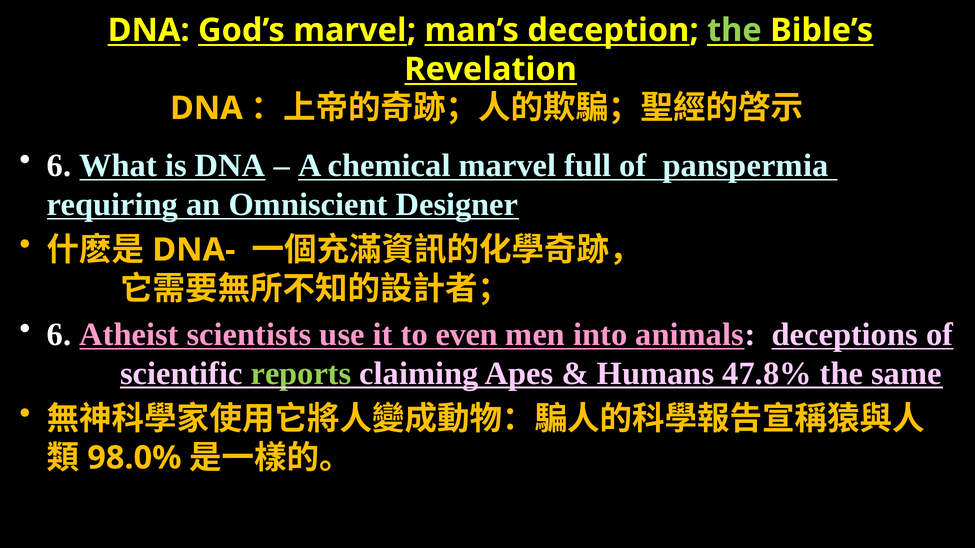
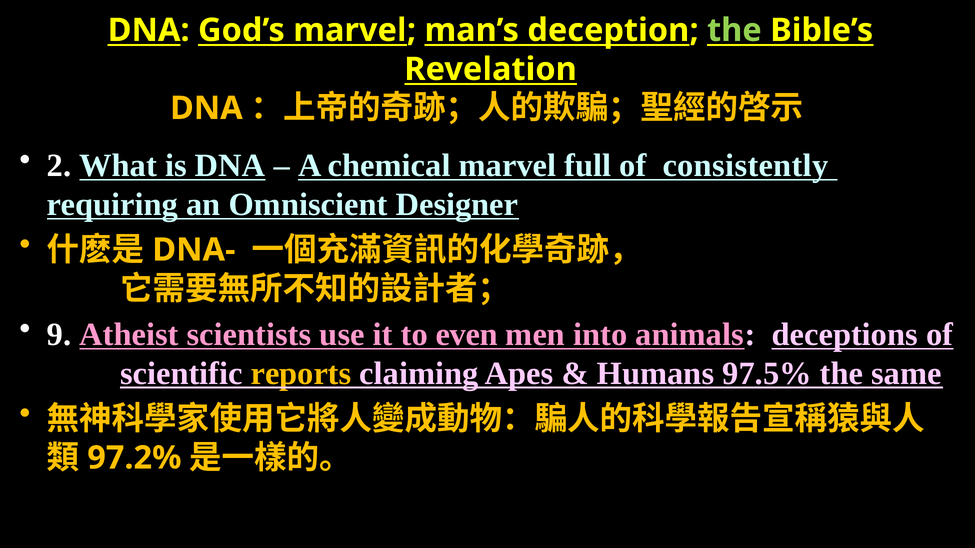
6 at (59, 166): 6 -> 2
panspermia: panspermia -> consistently
6 at (59, 335): 6 -> 9
reports colour: light green -> yellow
47.8%: 47.8% -> 97.5%
98.0%: 98.0% -> 97.2%
